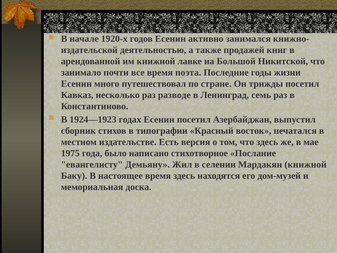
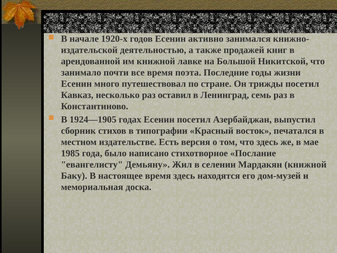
разводе: разводе -> оставил
1924—1923: 1924—1923 -> 1924—1905
1975: 1975 -> 1985
